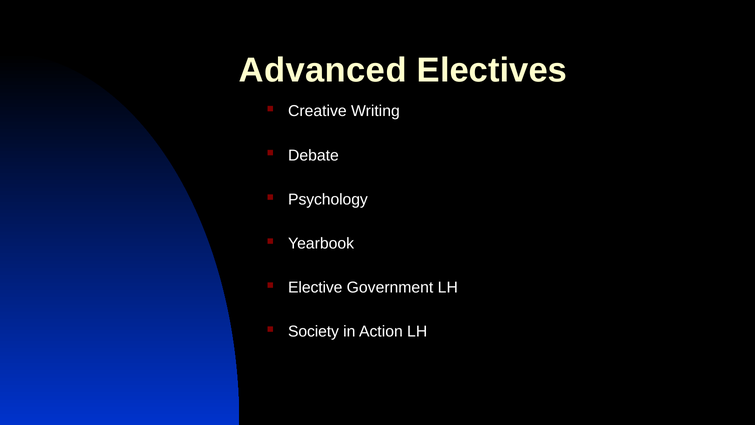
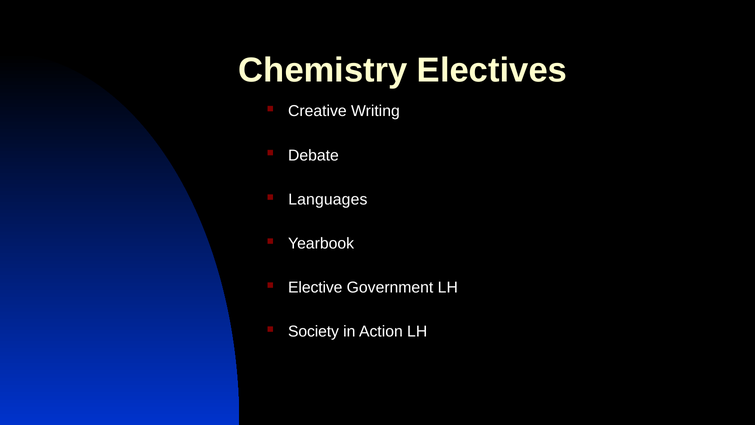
Advanced: Advanced -> Chemistry
Psychology: Psychology -> Languages
